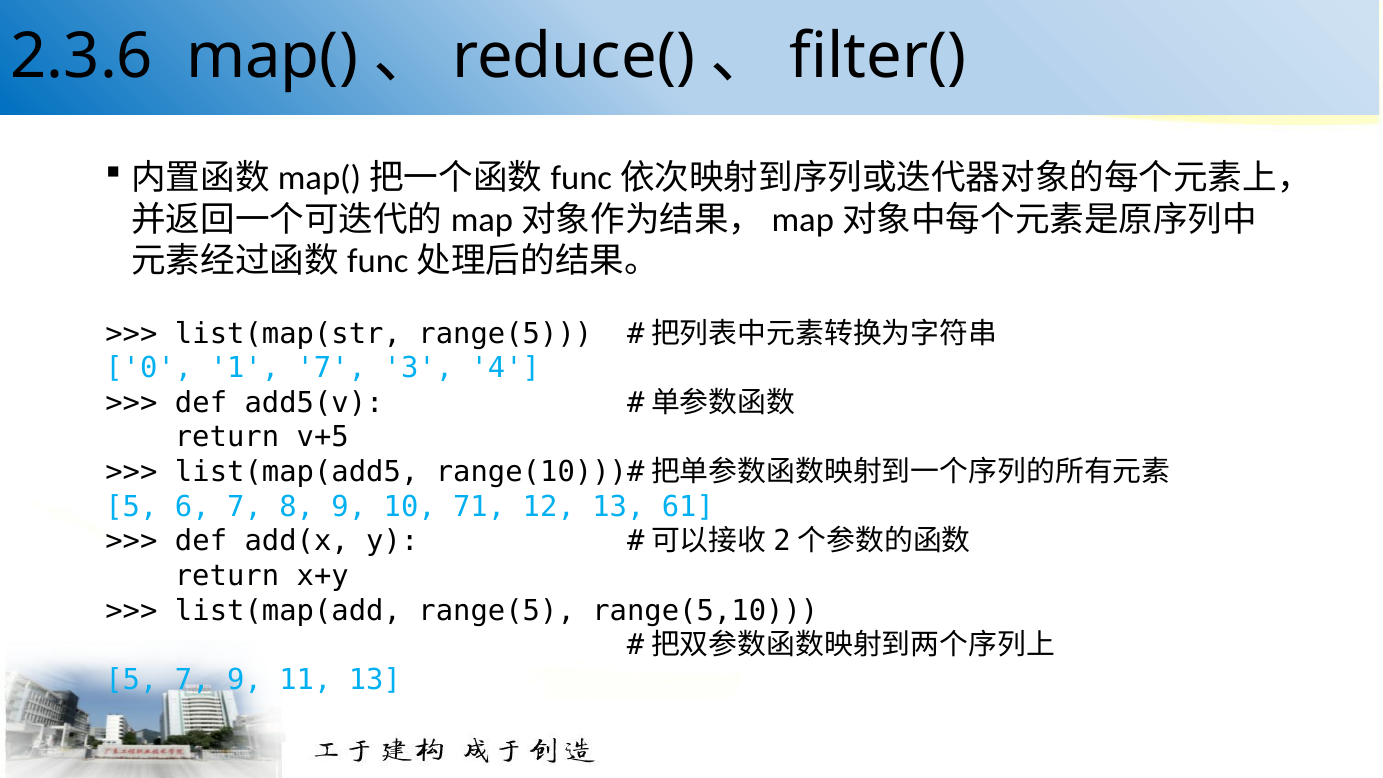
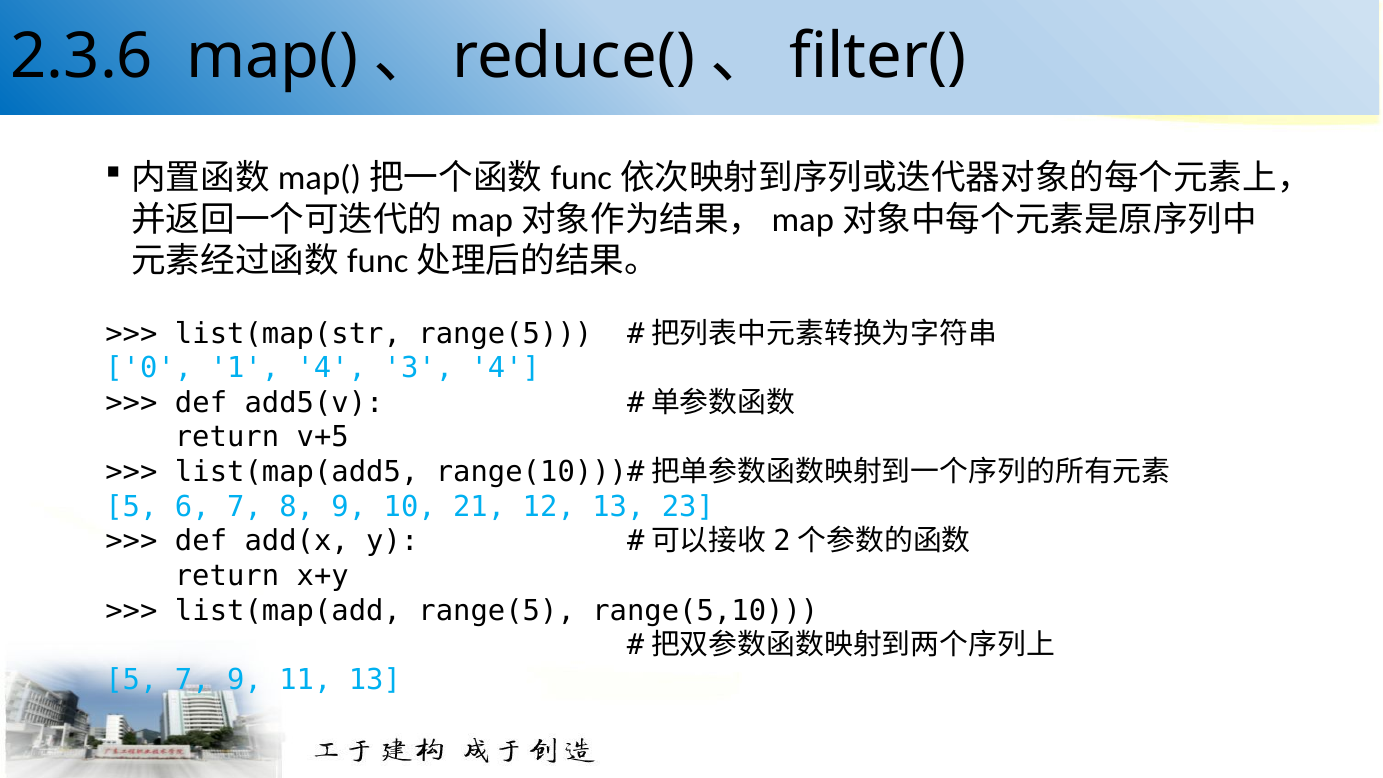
1 7: 7 -> 4
71: 71 -> 21
61: 61 -> 23
